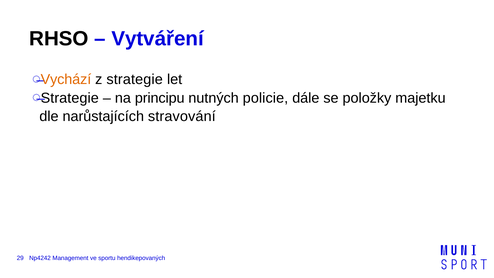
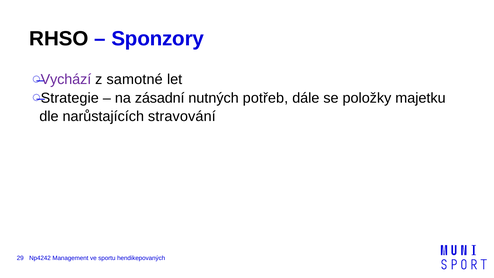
Vytváření: Vytváření -> Sponzory
Vychází colour: orange -> purple
z strategie: strategie -> samotné
principu: principu -> zásadní
policie: policie -> potřeb
